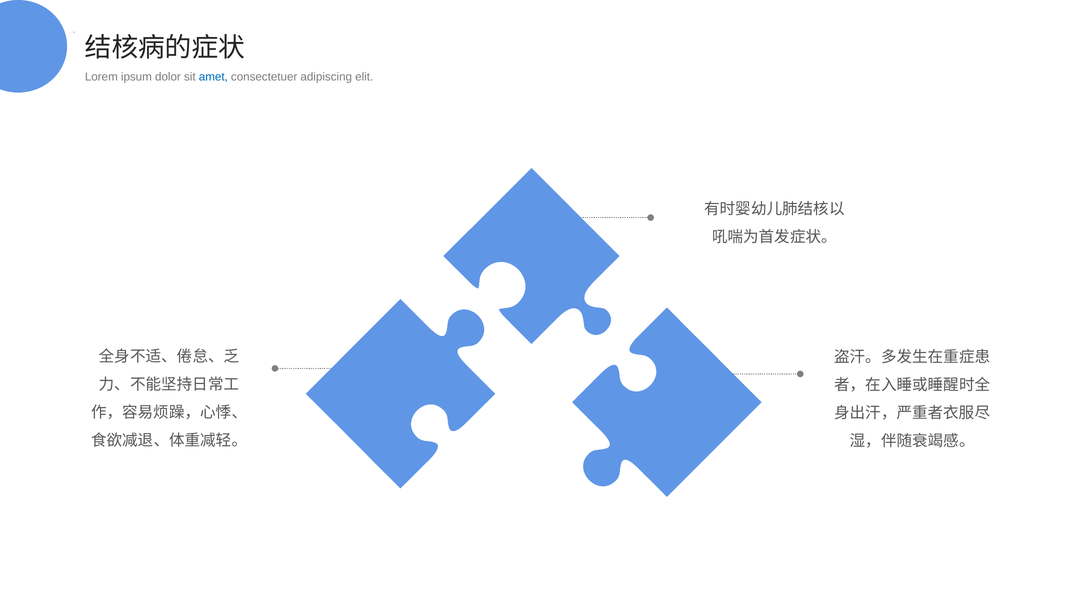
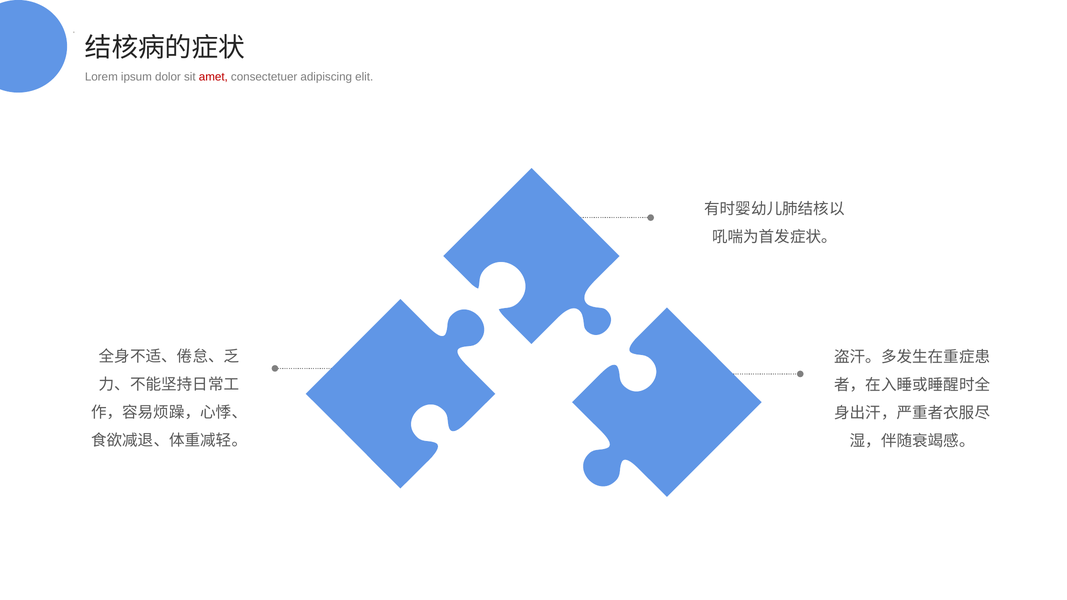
amet colour: blue -> red
